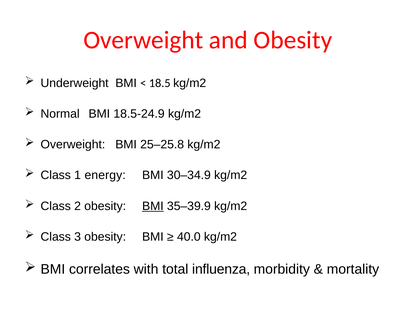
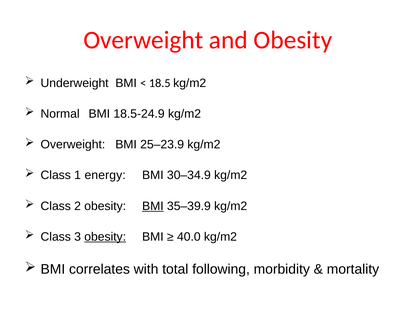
25–25.8: 25–25.8 -> 25–23.9
obesity at (105, 237) underline: none -> present
influenza: influenza -> following
